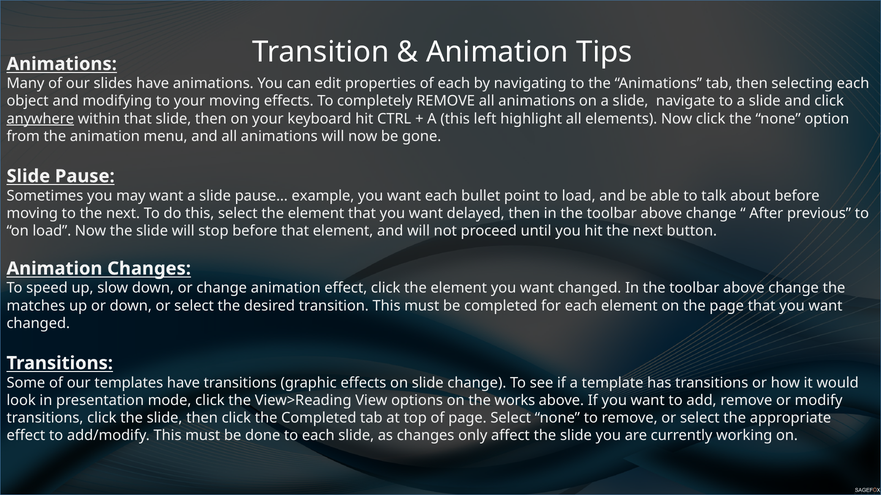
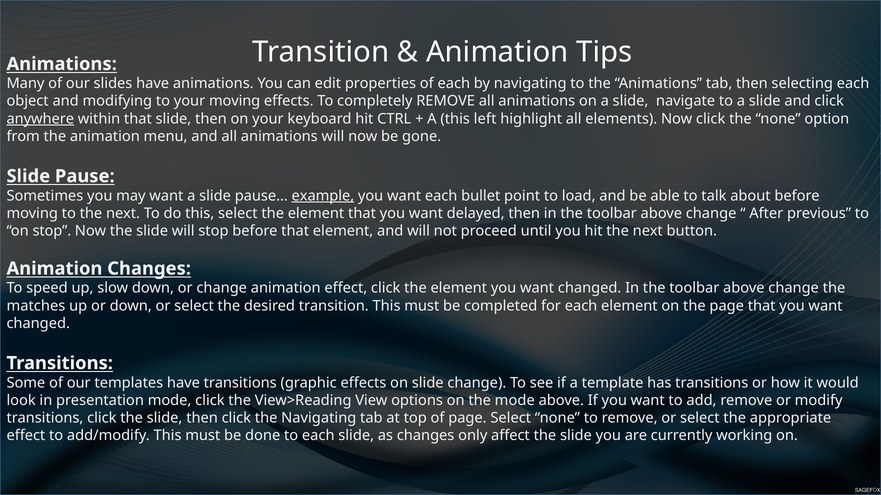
example underline: none -> present
on load: load -> stop
the works: works -> mode
the Completed: Completed -> Navigating
